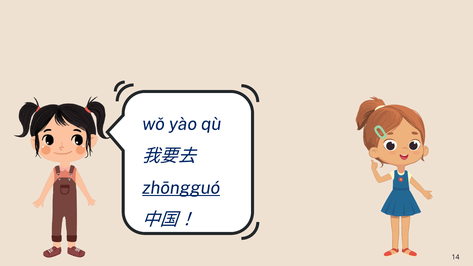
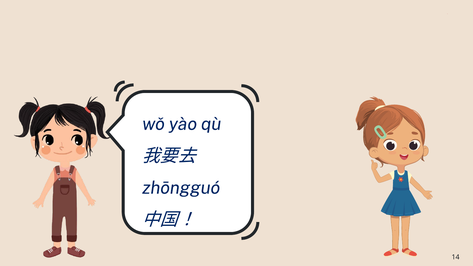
zhōngguó underline: present -> none
